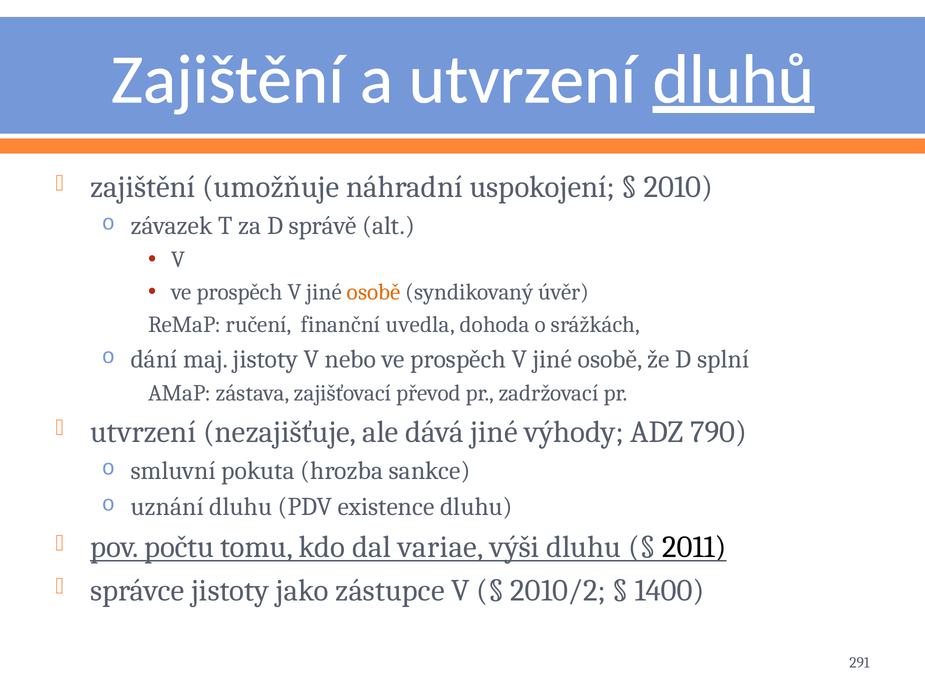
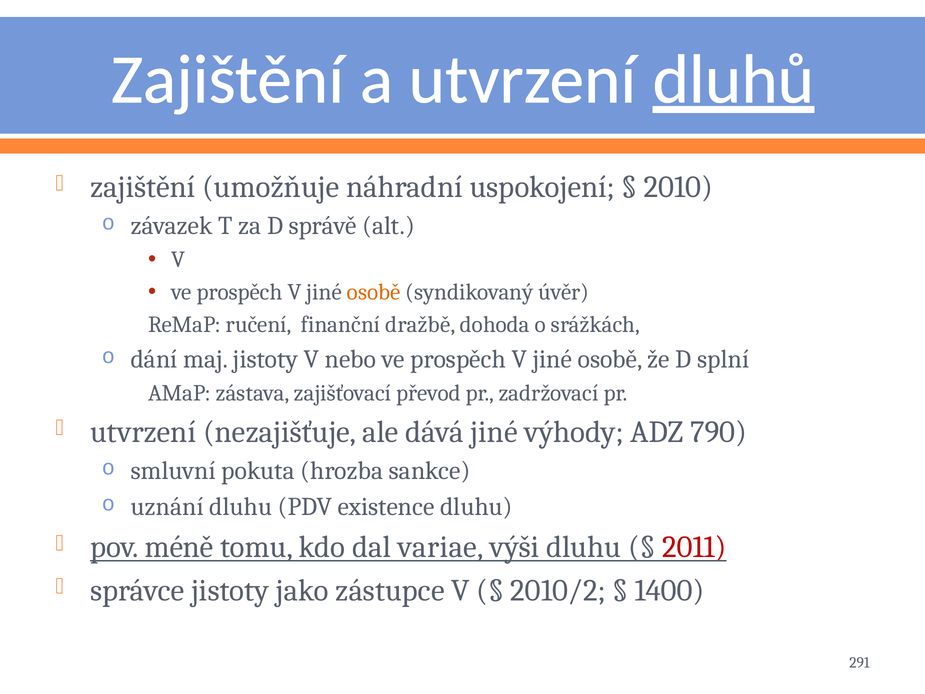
uvedla: uvedla -> dražbě
počtu: počtu -> méně
2011 colour: black -> red
